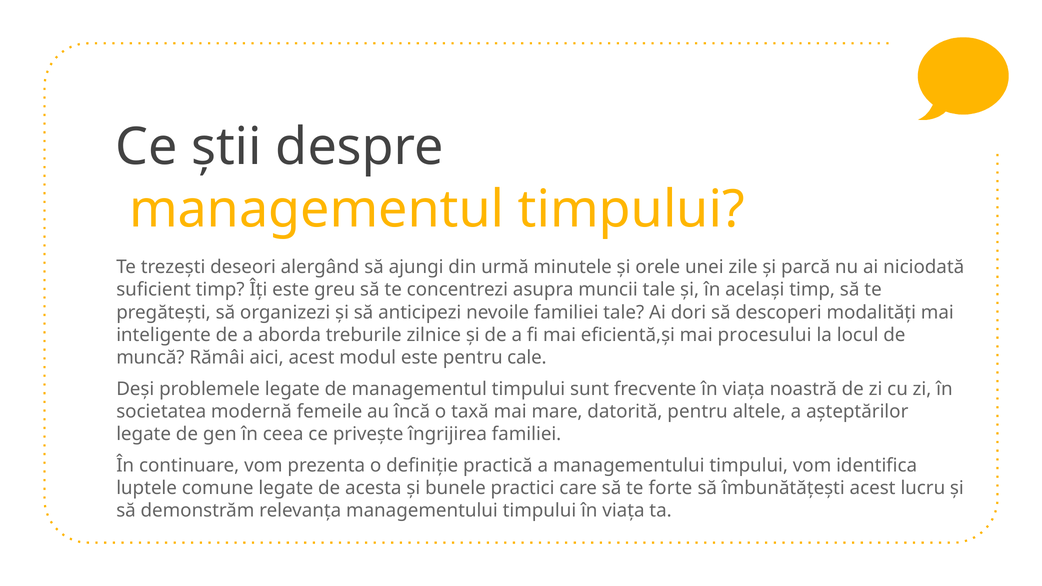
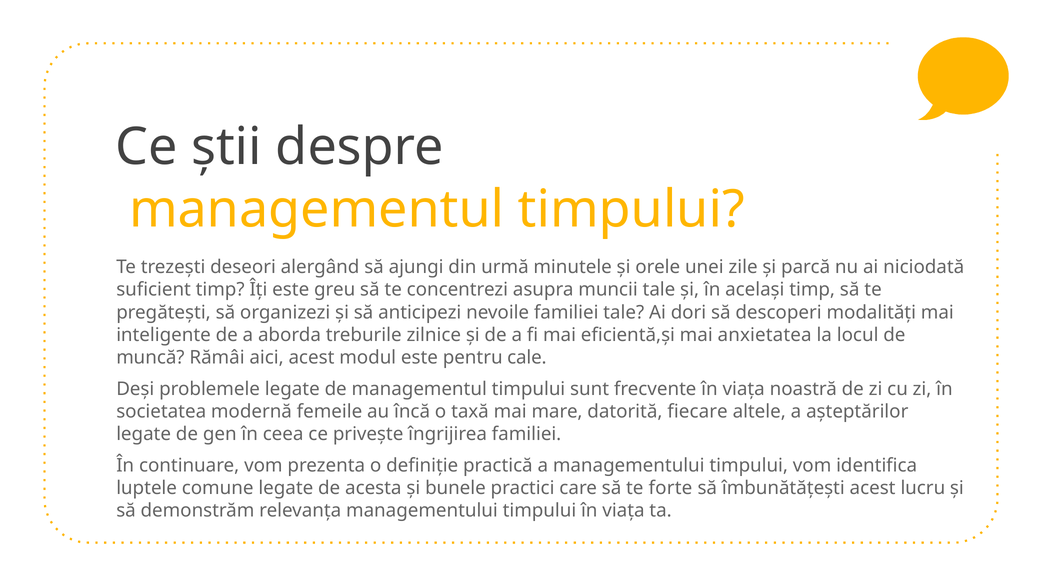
procesului: procesului -> anxietatea
datorită pentru: pentru -> fiecare
